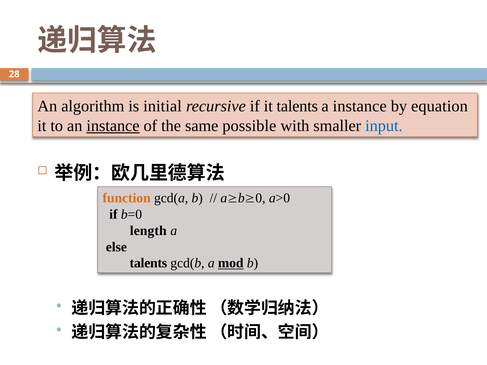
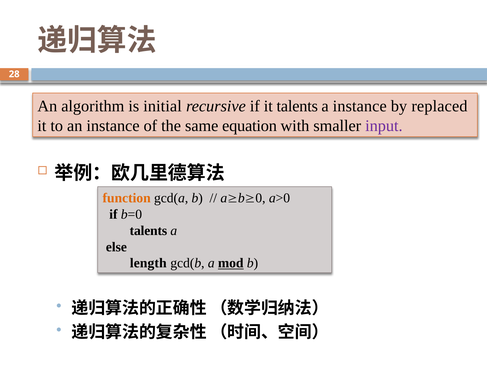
equation: equation -> replaced
instance at (113, 126) underline: present -> none
possible: possible -> equation
input colour: blue -> purple
length at (148, 231): length -> talents
talents at (148, 263): talents -> length
